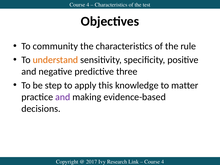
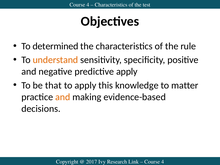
community: community -> determined
predictive three: three -> apply
step: step -> that
and at (63, 97) colour: purple -> orange
